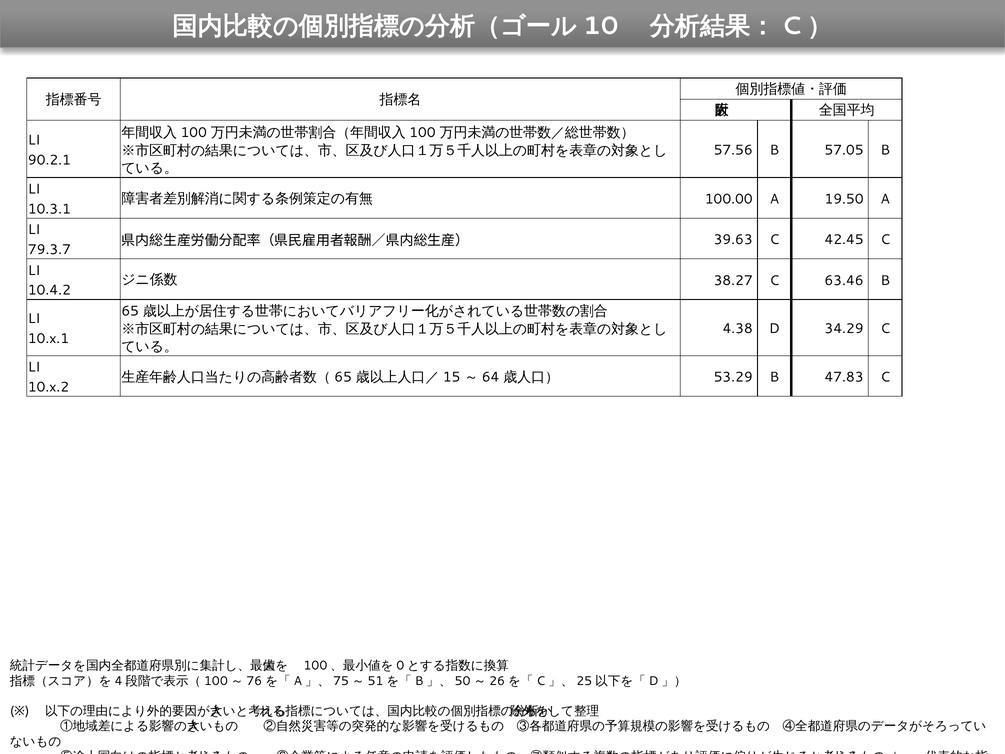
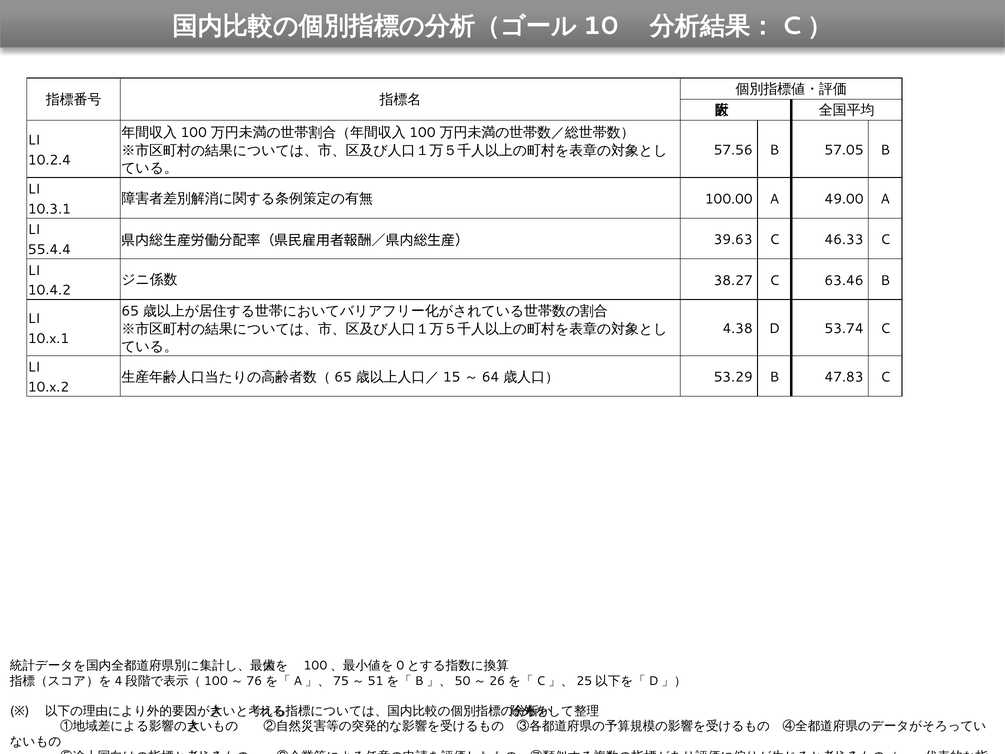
90.2.1: 90.2.1 -> 10.2.4
19.50: 19.50 -> 49.00
42.45: 42.45 -> 46.33
79.3.7: 79.3.7 -> 55.4.4
34.29: 34.29 -> 53.74
